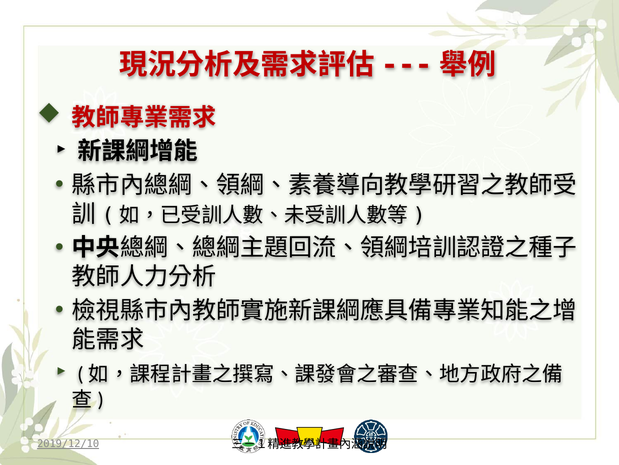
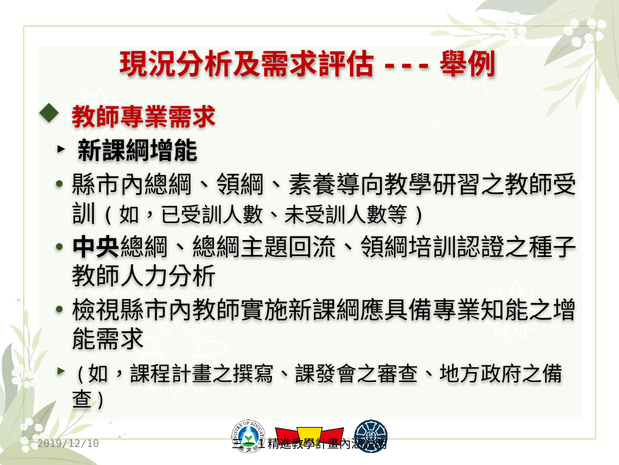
2019/12/10 underline: present -> none
